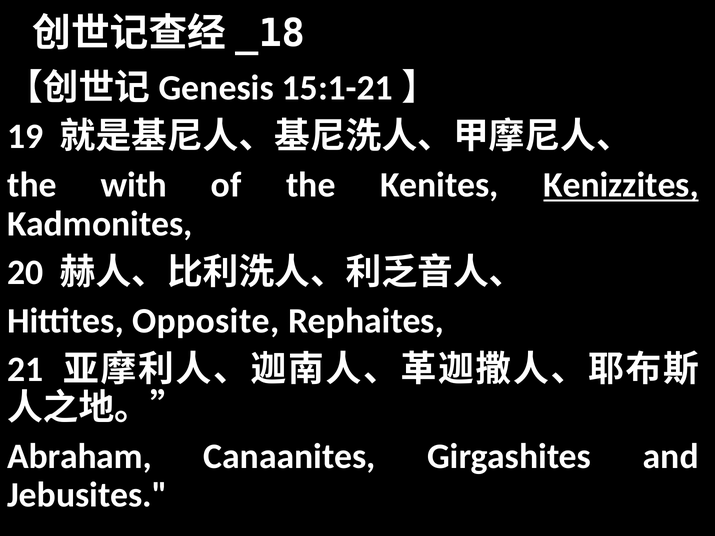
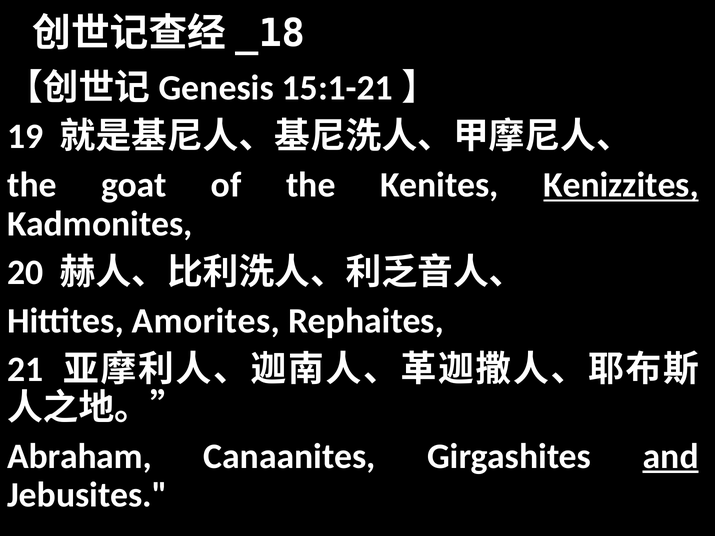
with: with -> goat
Opposite: Opposite -> Amorites
and underline: none -> present
